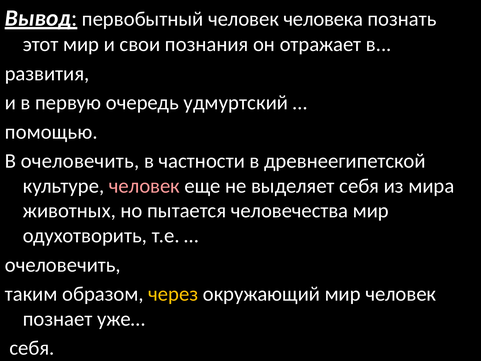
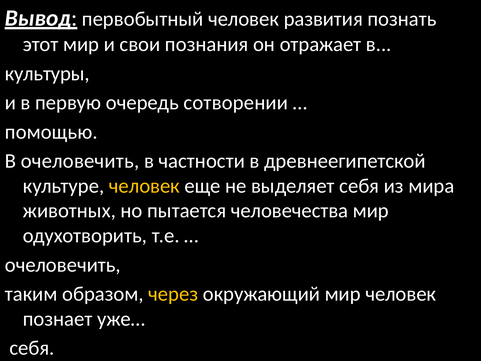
человека: человека -> развития
развития: развития -> культуры
удмуртский: удмуртский -> сотворении
человек at (144, 186) colour: pink -> yellow
